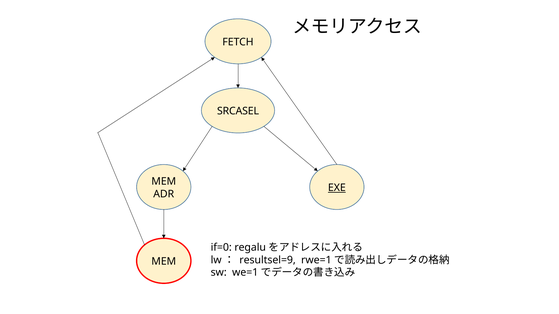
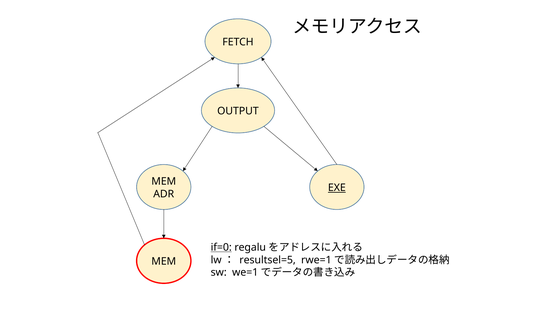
SRCASEL: SRCASEL -> OUTPUT
if=0 underline: none -> present
resultsel=9: resultsel=9 -> resultsel=5
